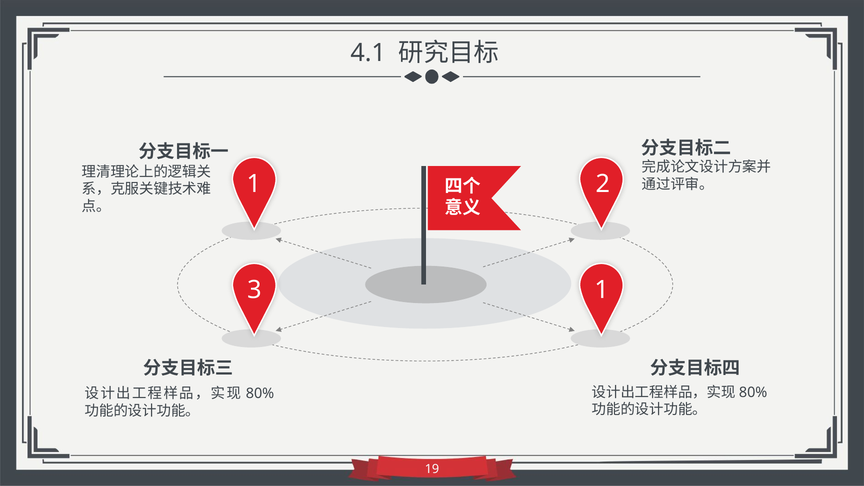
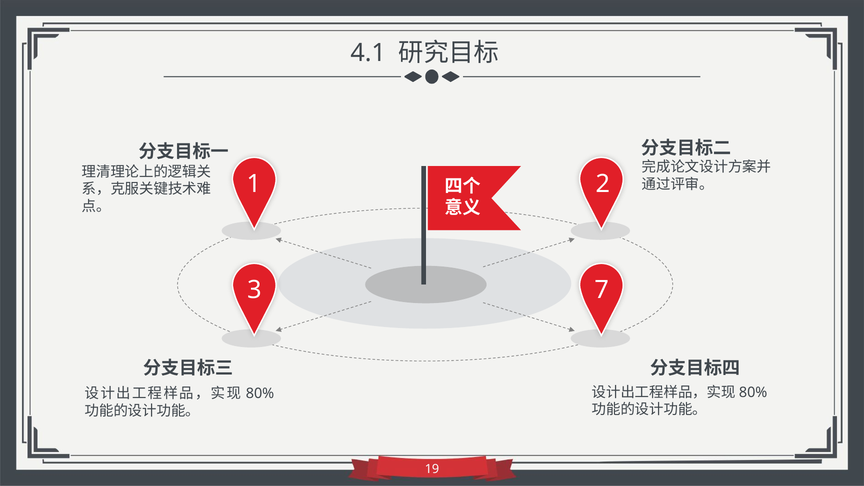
3 1: 1 -> 7
